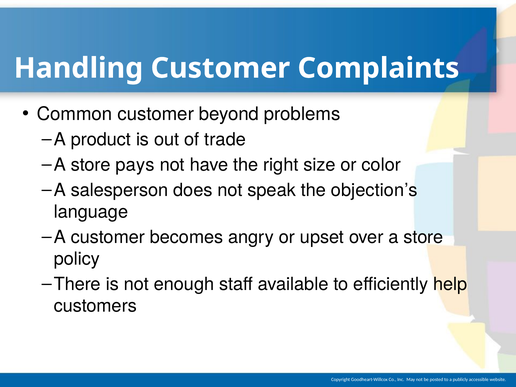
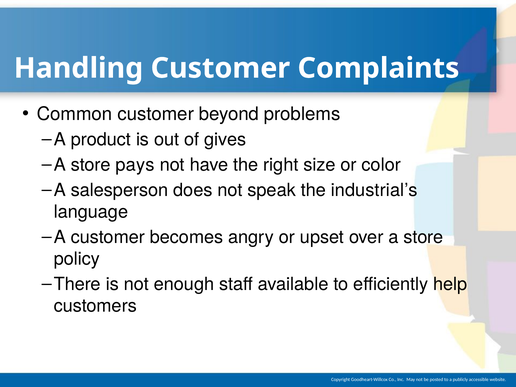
trade: trade -> gives
objection’s: objection’s -> industrial’s
